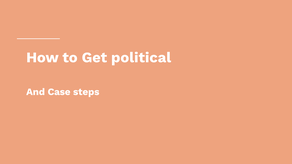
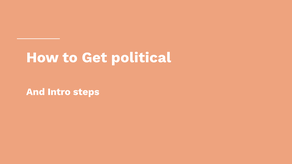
Case: Case -> Intro
